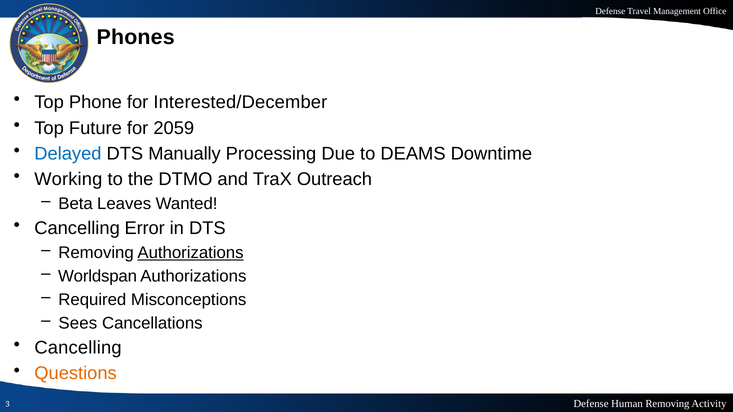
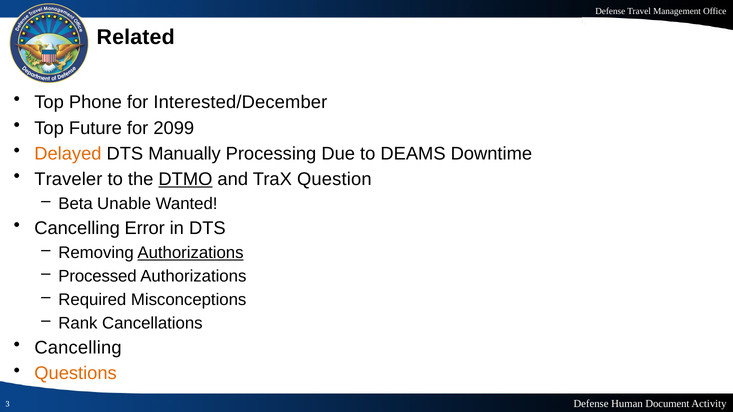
Phones: Phones -> Related
2059: 2059 -> 2099
Delayed colour: blue -> orange
Working: Working -> Traveler
DTMO underline: none -> present
Outreach: Outreach -> Question
Leaves: Leaves -> Unable
Worldspan: Worldspan -> Processed
Sees: Sees -> Rank
Removing at (667, 404): Removing -> Document
